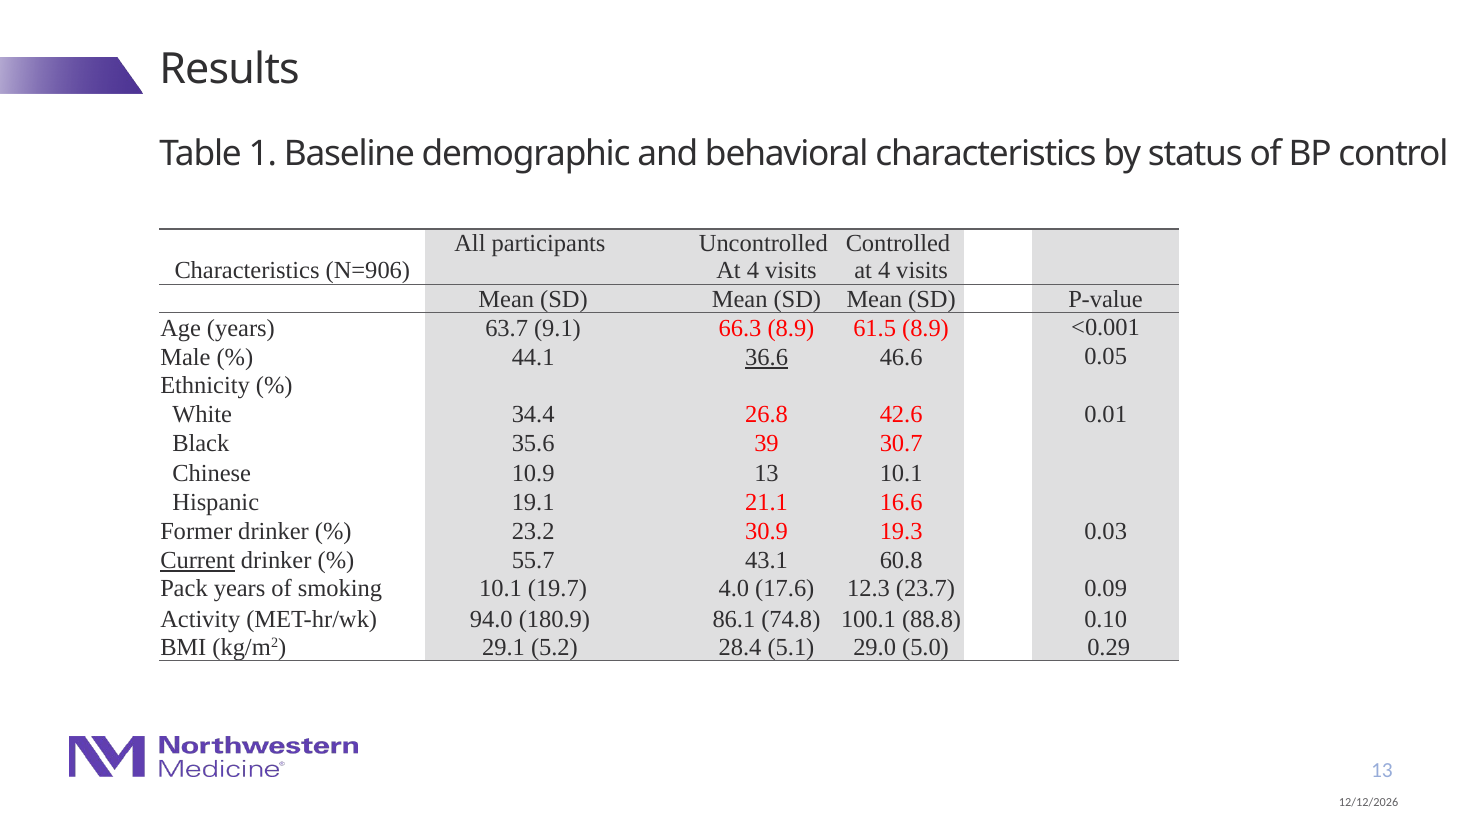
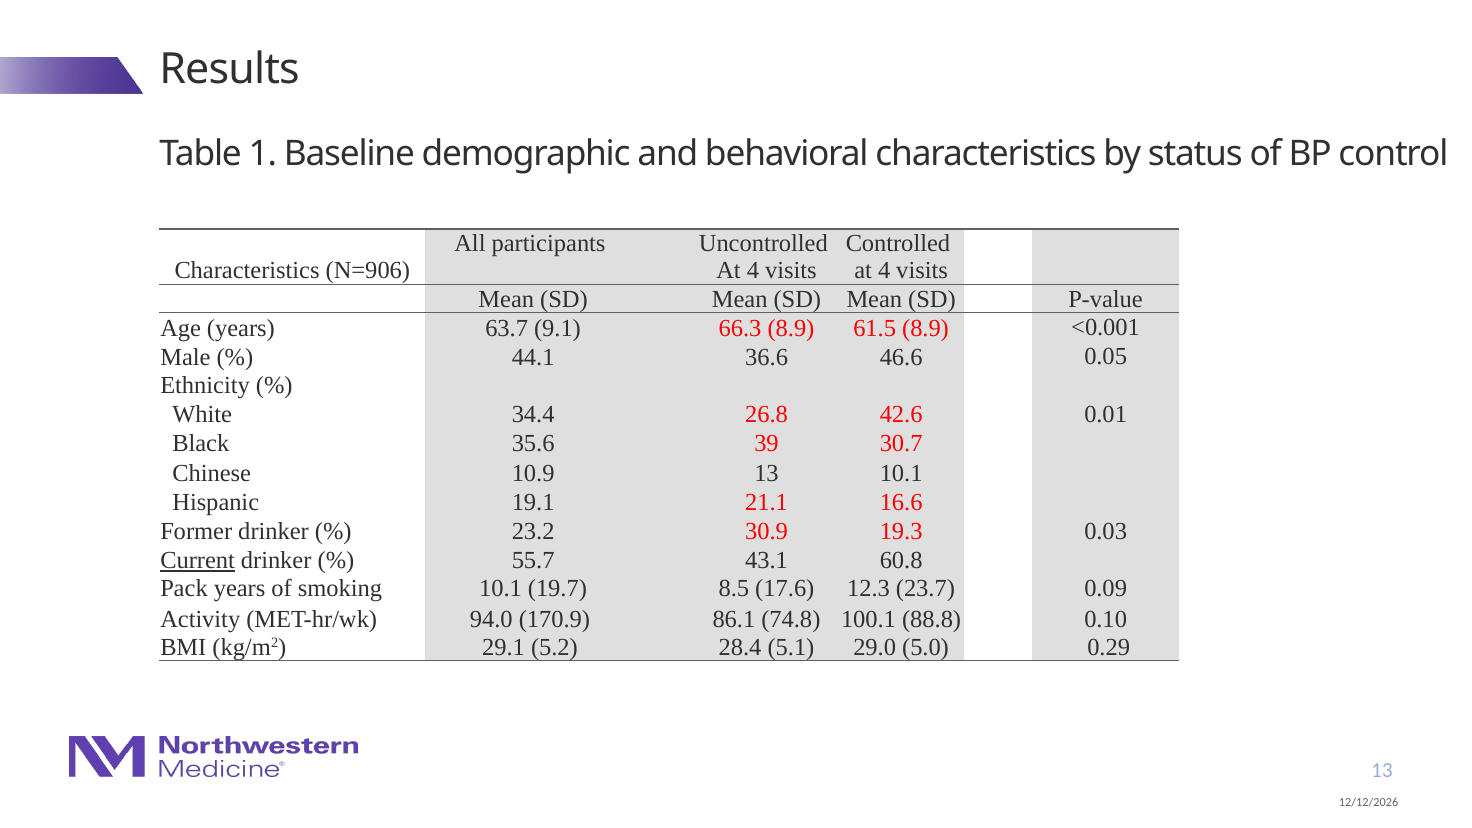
36.6 underline: present -> none
4.0: 4.0 -> 8.5
180.9: 180.9 -> 170.9
